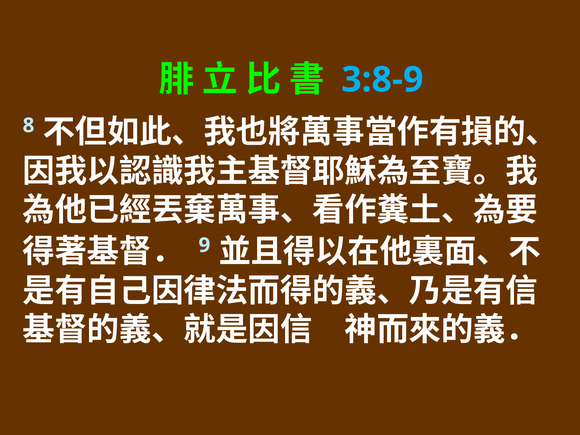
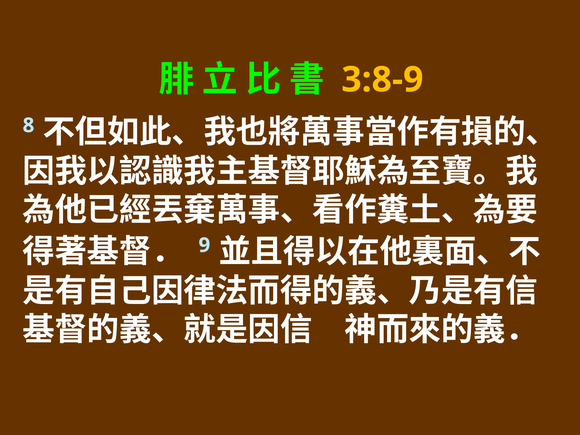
3:8-9 colour: light blue -> yellow
